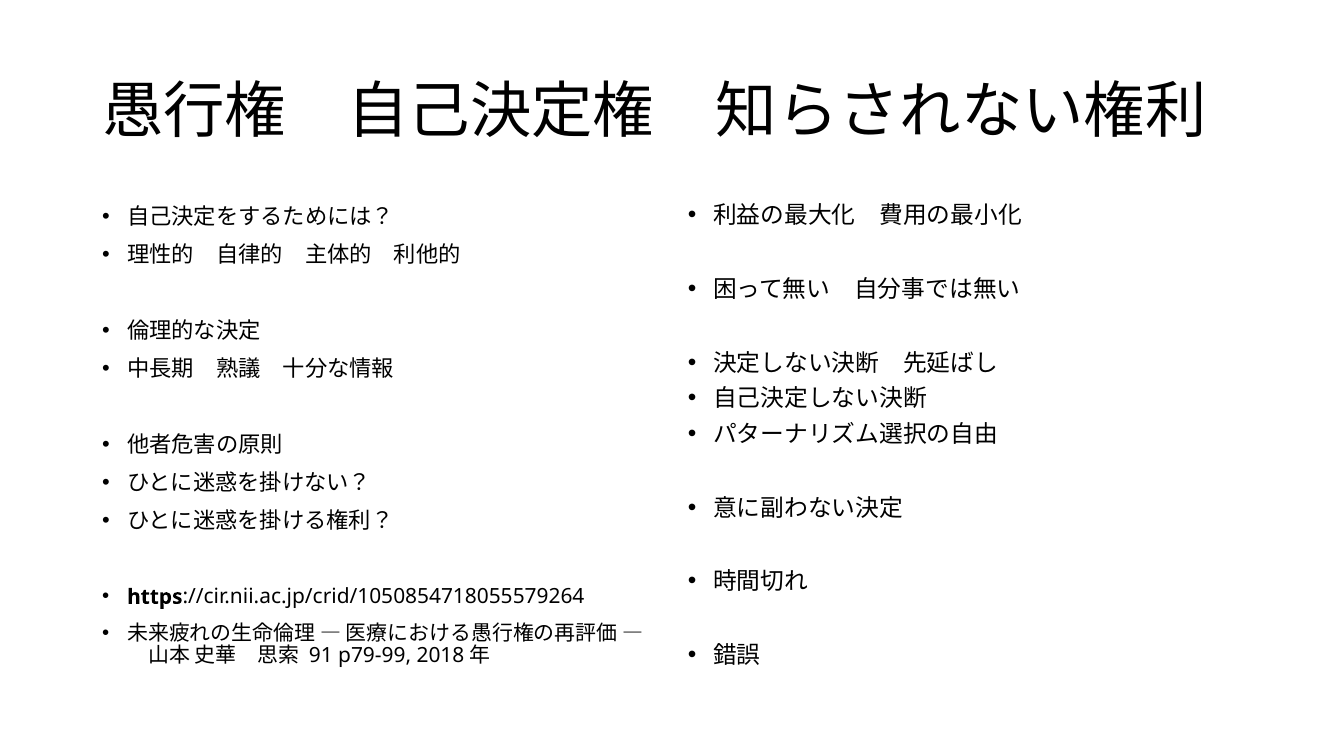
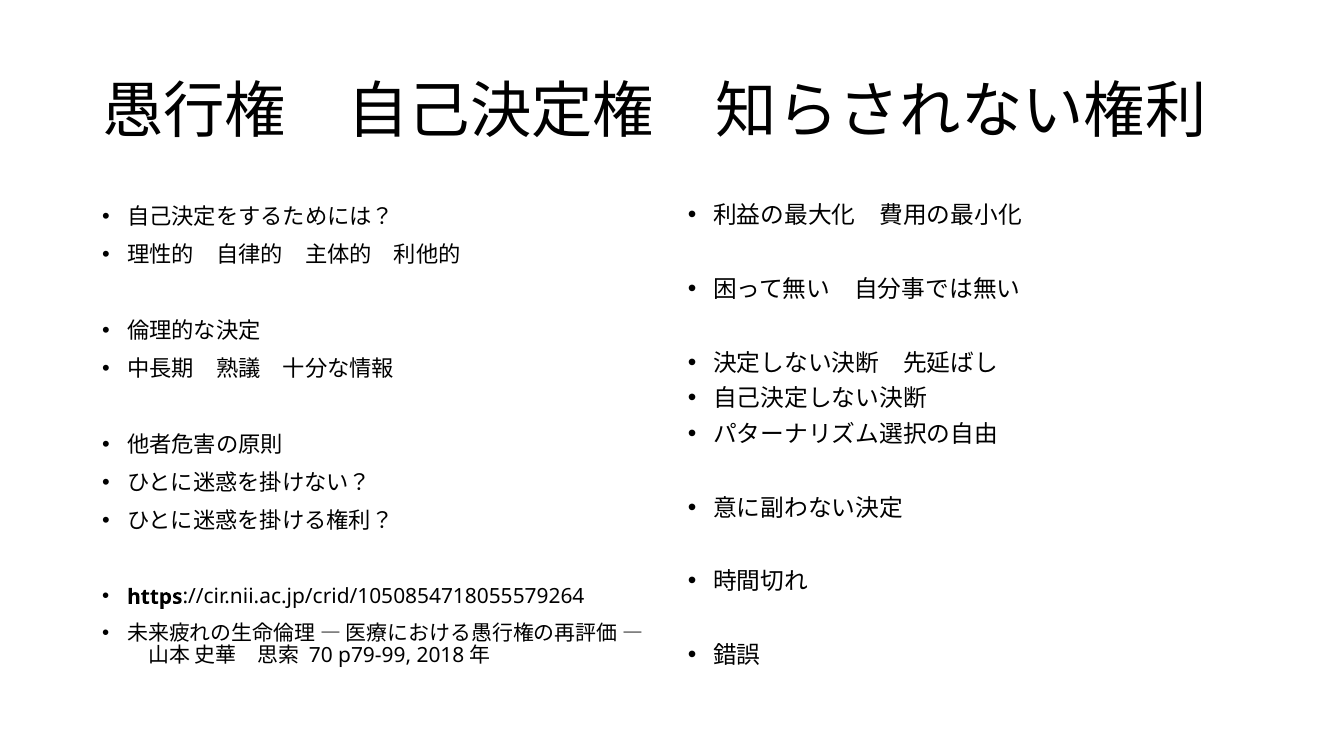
91: 91 -> 70
